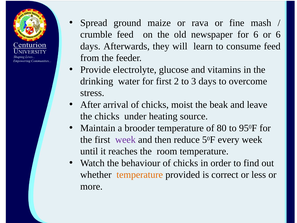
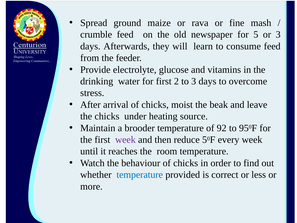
for 6: 6 -> 5
or 6: 6 -> 3
80: 80 -> 92
temperature at (140, 175) colour: orange -> blue
